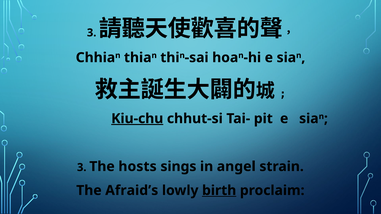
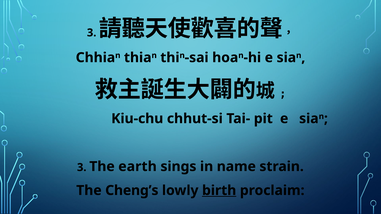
Kiu-chu underline: present -> none
hosts: hosts -> earth
angel: angel -> name
Afraid’s: Afraid’s -> Cheng’s
